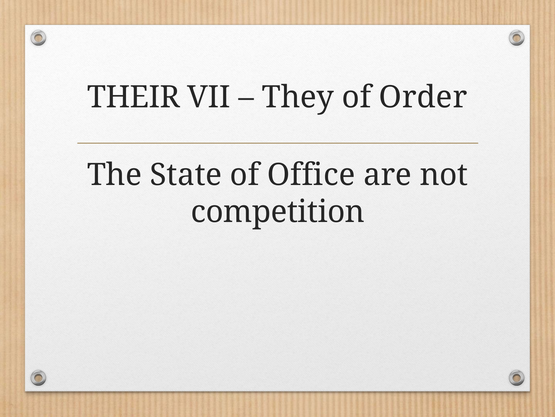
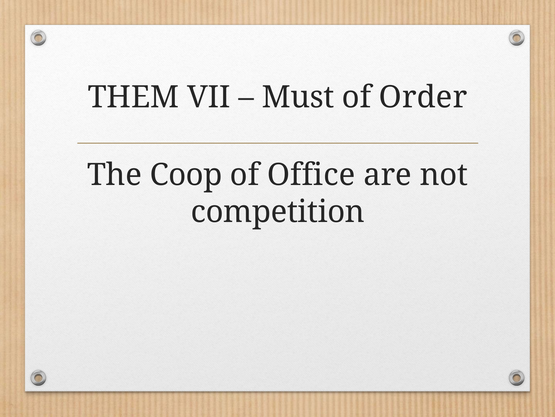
THEIR: THEIR -> THEM
They: They -> Must
State: State -> Coop
